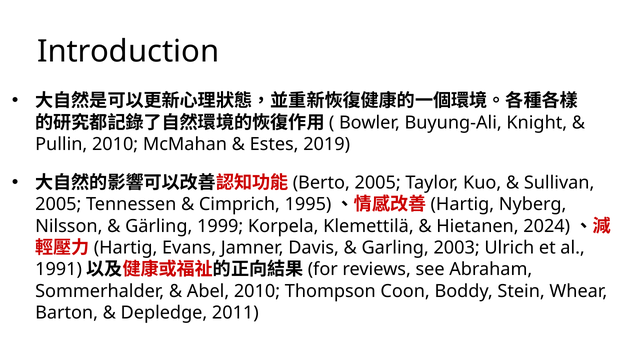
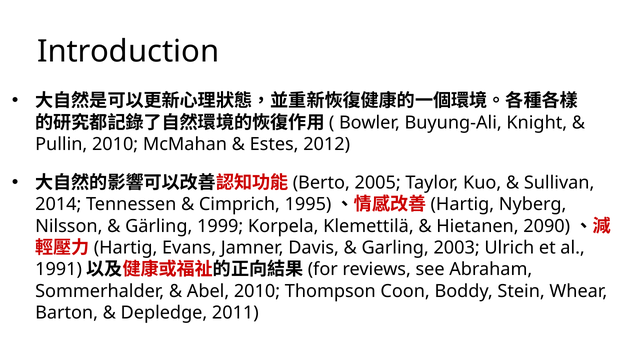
2019: 2019 -> 2012
2005 at (58, 205): 2005 -> 2014
2024: 2024 -> 2090
